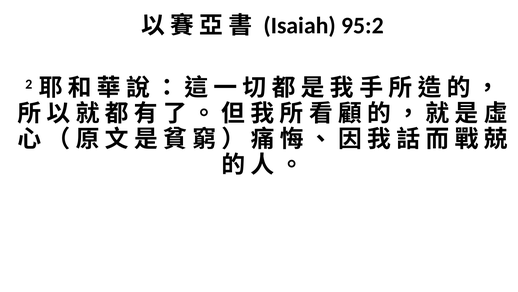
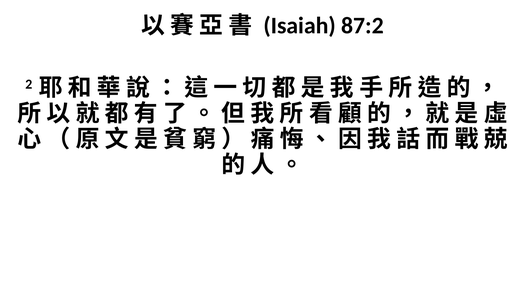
95:2: 95:2 -> 87:2
